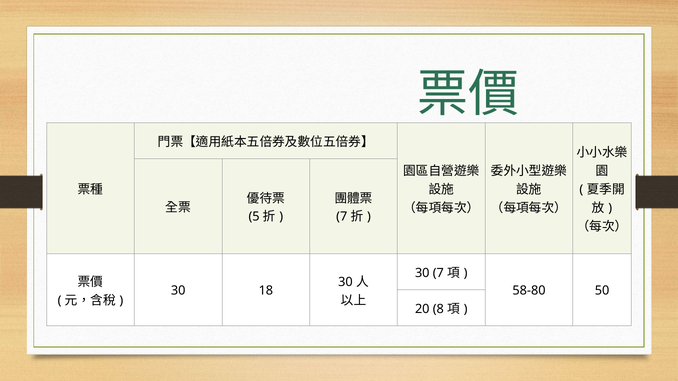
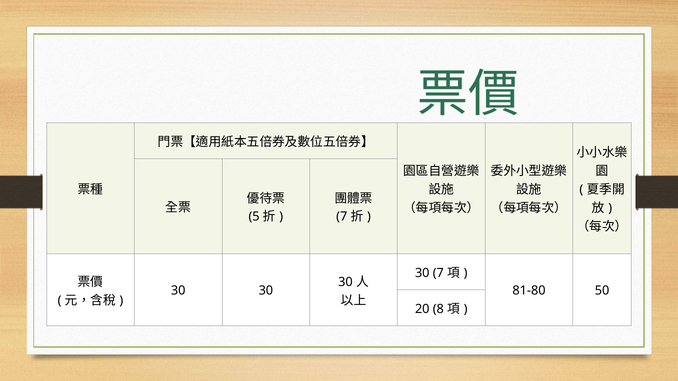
18 at (266, 291): 18 -> 30
58-80: 58-80 -> 81-80
